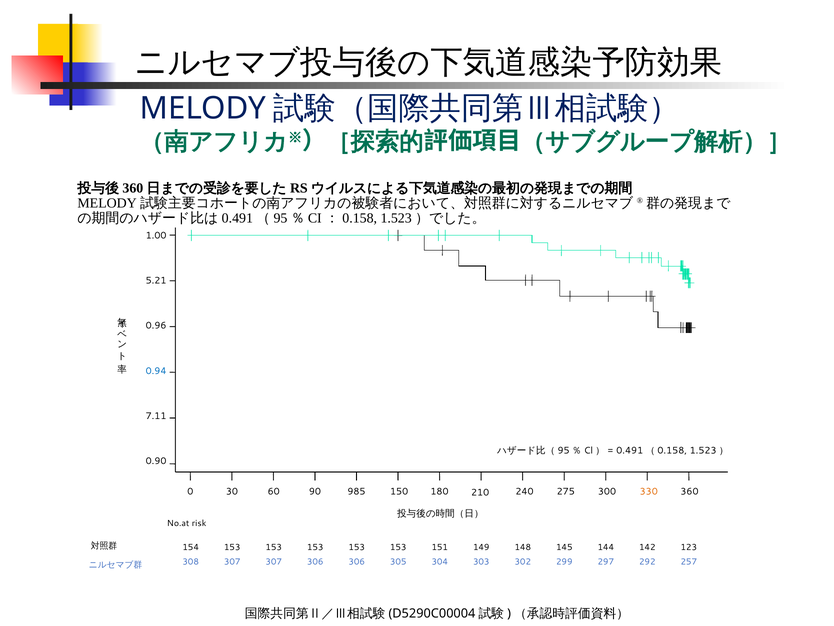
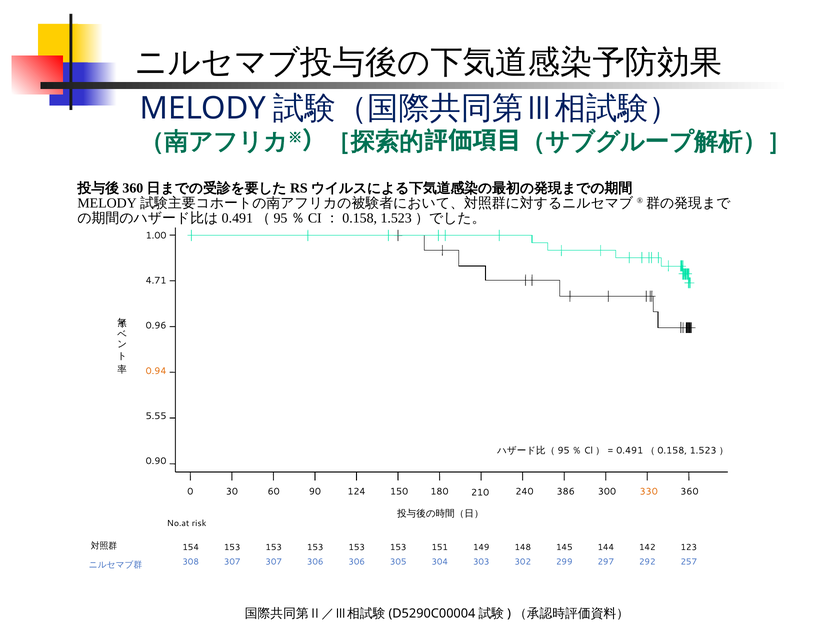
5.21: 5.21 -> 4.71
0.94 colour: blue -> orange
7.11: 7.11 -> 5.55
985: 985 -> 124
275: 275 -> 386
